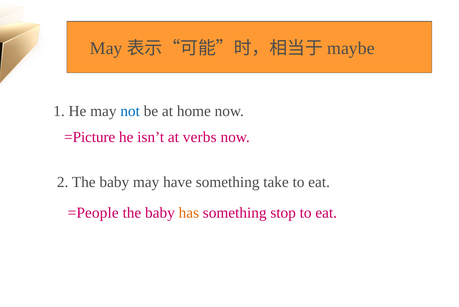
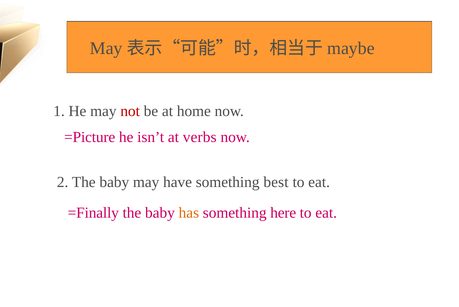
not colour: blue -> red
take: take -> best
=People: =People -> =Finally
stop: stop -> here
